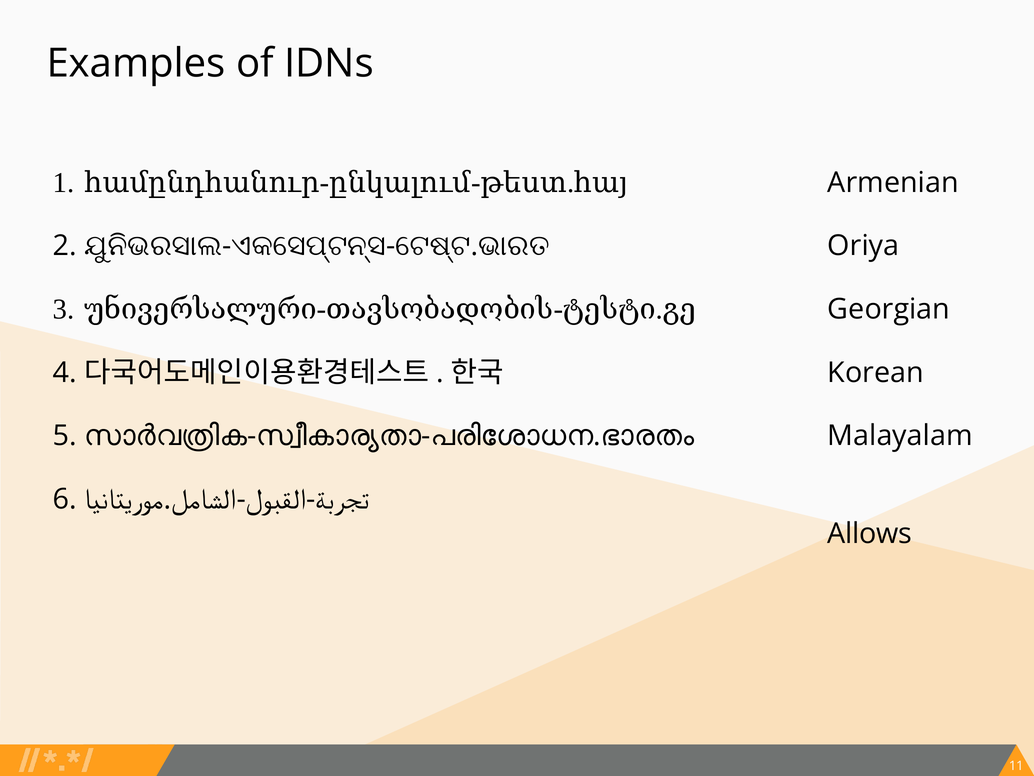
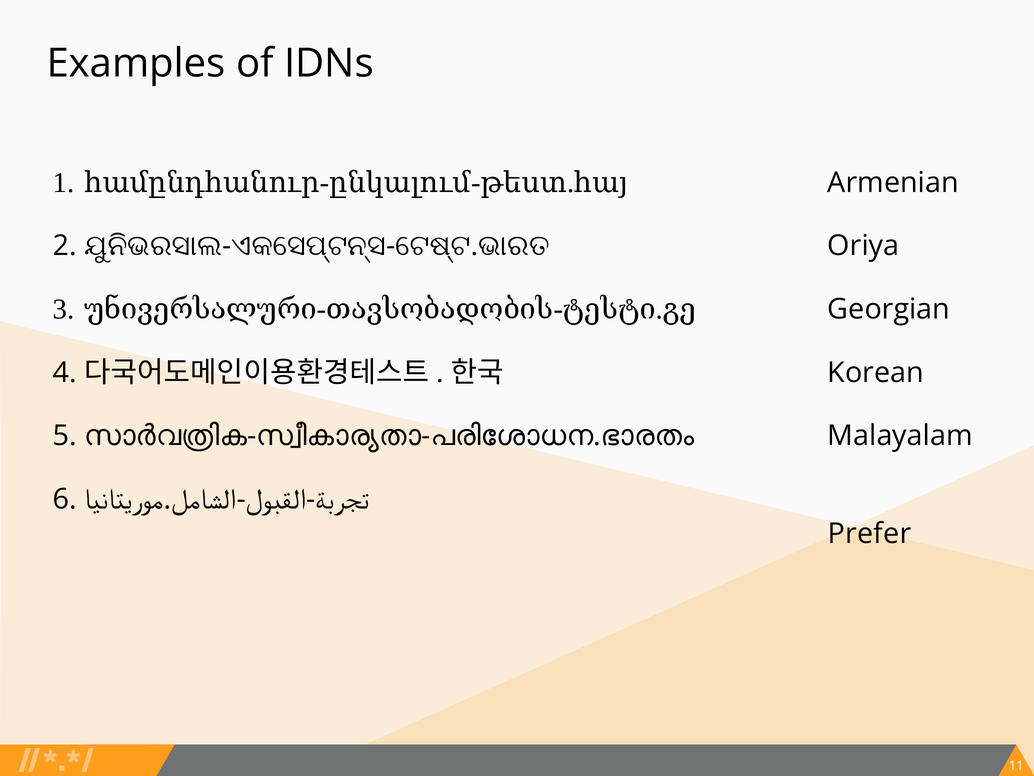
Allows: Allows -> Prefer
